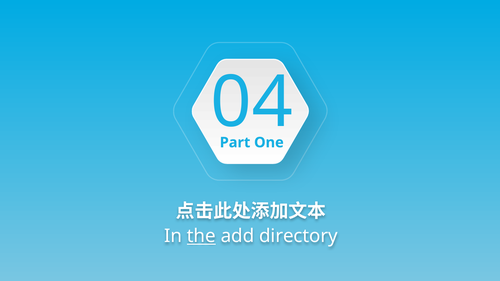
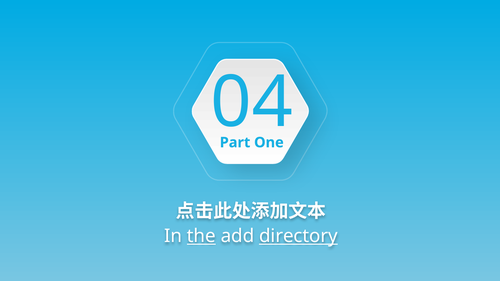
directory underline: none -> present
